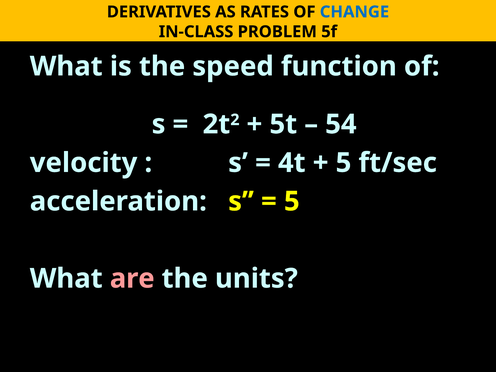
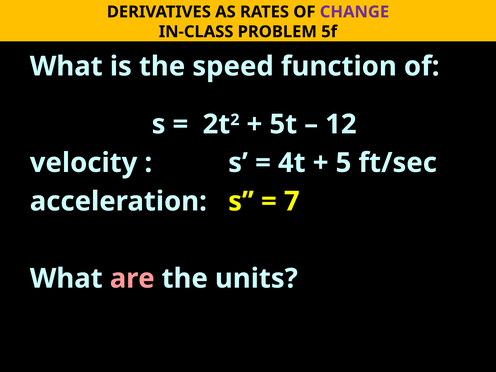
CHANGE colour: blue -> purple
54: 54 -> 12
5 at (292, 201): 5 -> 7
